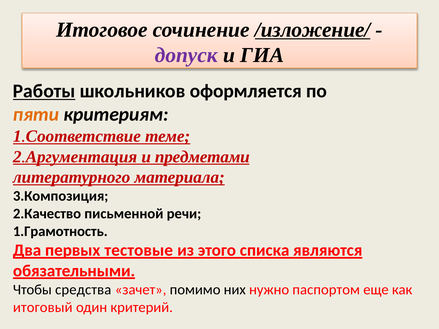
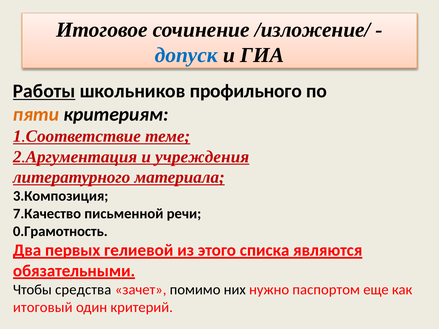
/изложение/ underline: present -> none
допуск colour: purple -> blue
оформляется: оформляется -> профильного
предметами: предметами -> учреждения
2.Качество: 2.Качество -> 7.Качество
1.Грамотность: 1.Грамотность -> 0.Грамотность
тестовые: тестовые -> гелиевой
